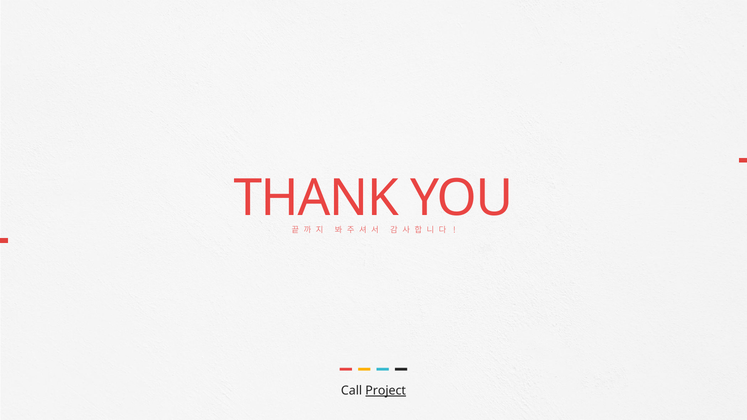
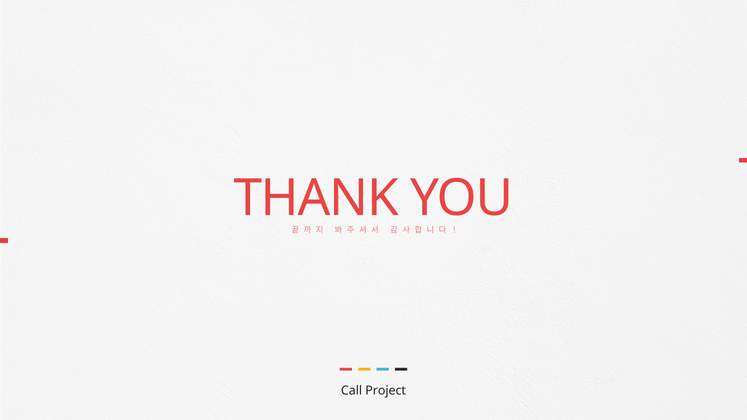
Project underline: present -> none
